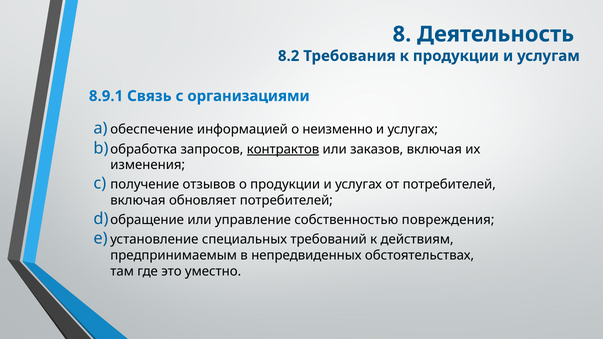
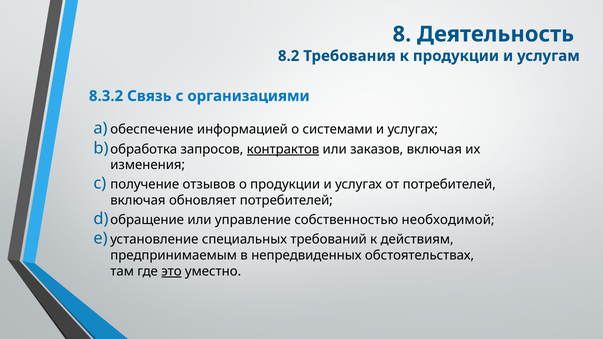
8.9.1: 8.9.1 -> 8.3.2
неизменно: неизменно -> системами
повреждения: повреждения -> необходимой
это underline: none -> present
